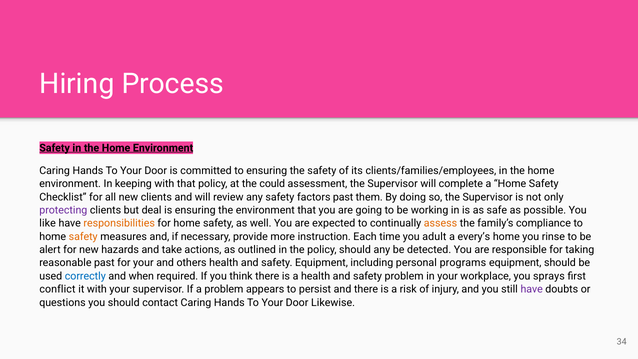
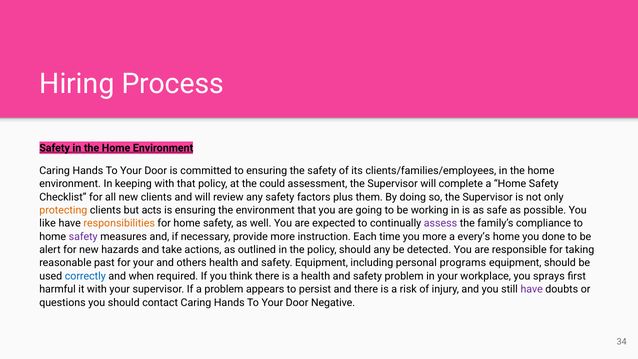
factors past: past -> plus
protecting colour: purple -> orange
deal: deal -> acts
assess colour: orange -> purple
safety at (83, 236) colour: orange -> purple
you adult: adult -> more
rinse: rinse -> done
conflict: conflict -> harmful
Likewise: Likewise -> Negative
